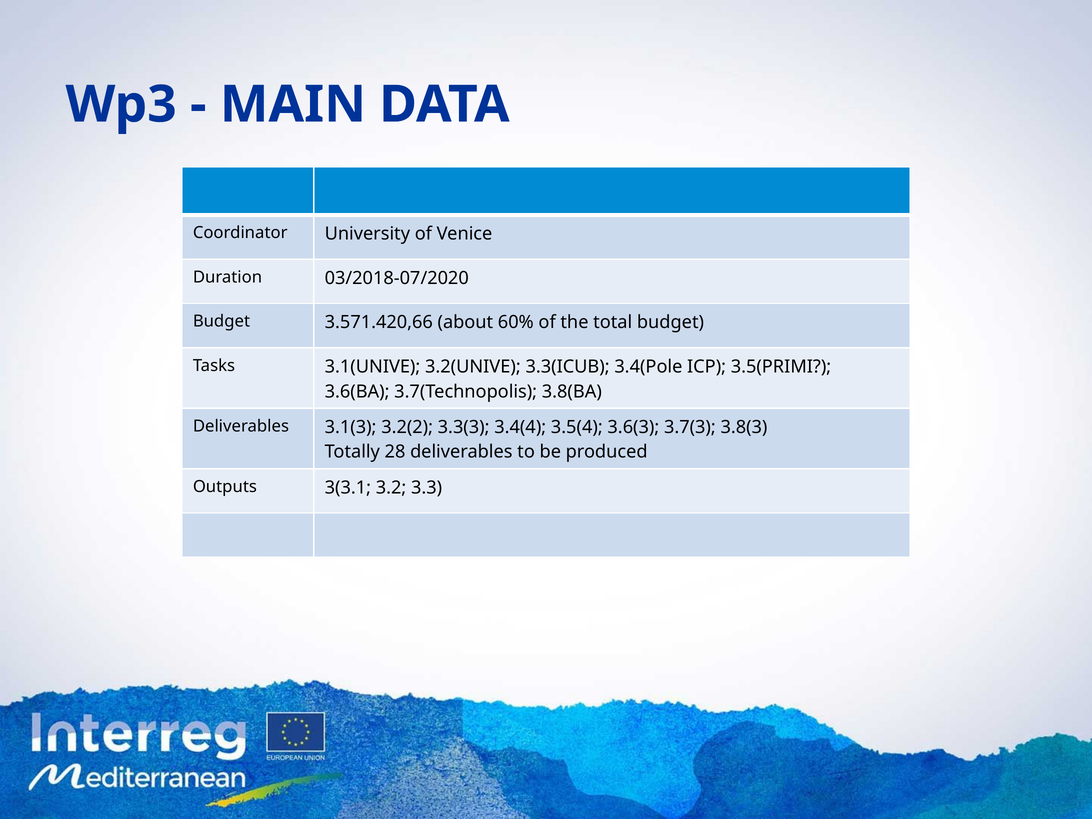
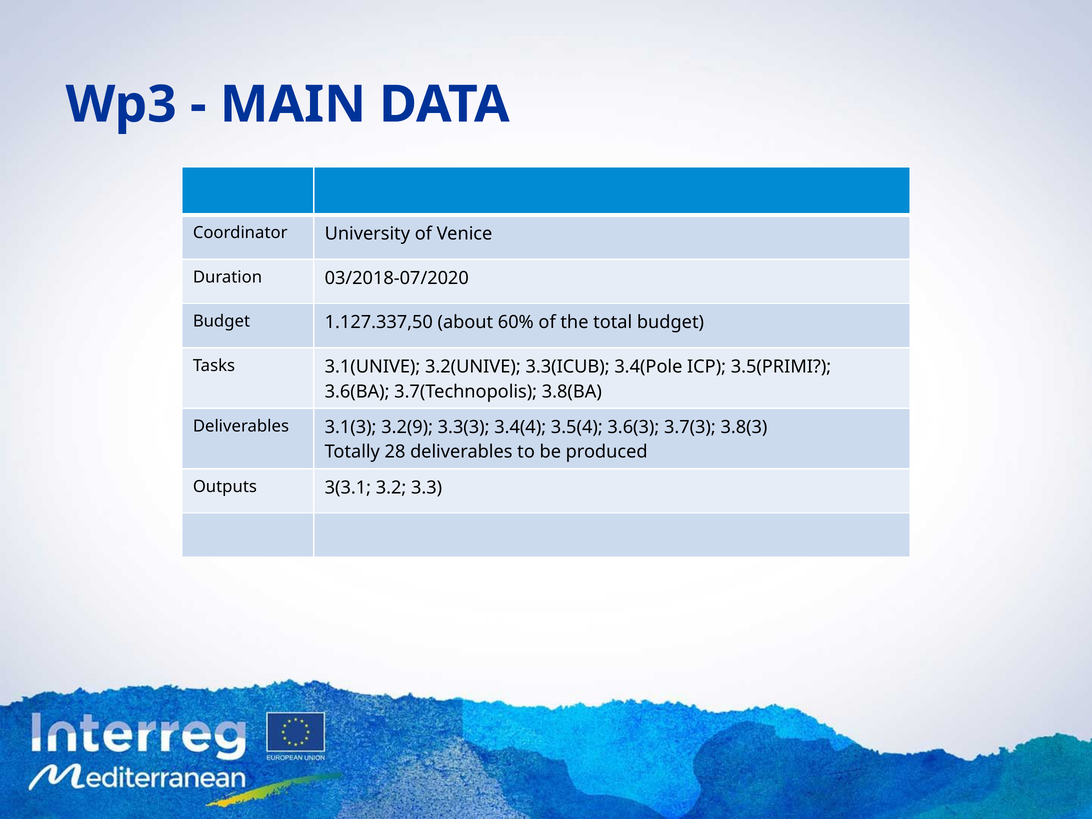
3.571.420,66: 3.571.420,66 -> 1.127.337,50
3.2(2: 3.2(2 -> 3.2(9
